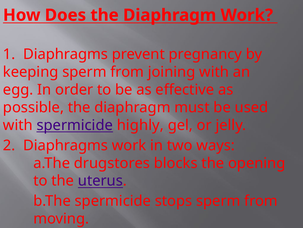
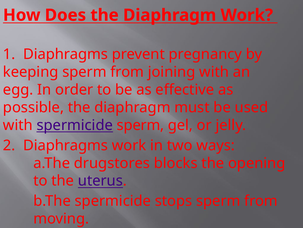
spermicide highly: highly -> sperm
